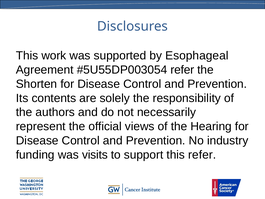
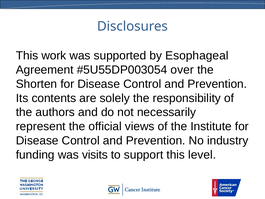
refer at (182, 70): refer -> over
Hearing: Hearing -> Institute
this refer: refer -> level
